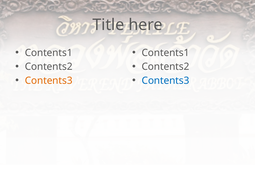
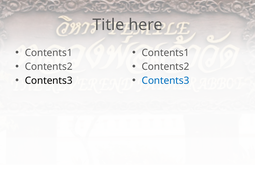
Contents3 at (49, 80) colour: orange -> black
